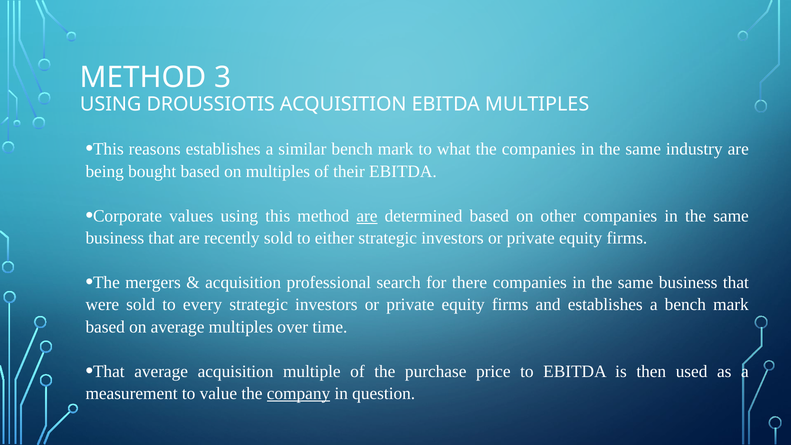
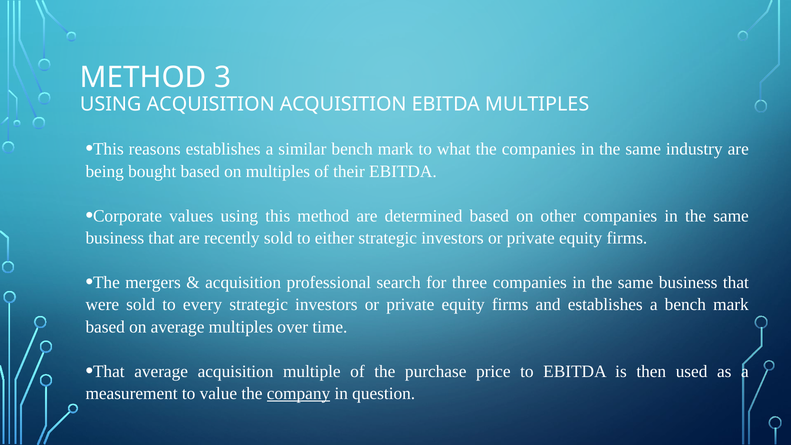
USING DROUSSIOTIS: DROUSSIOTIS -> ACQUISITION
are at (367, 216) underline: present -> none
there: there -> three
